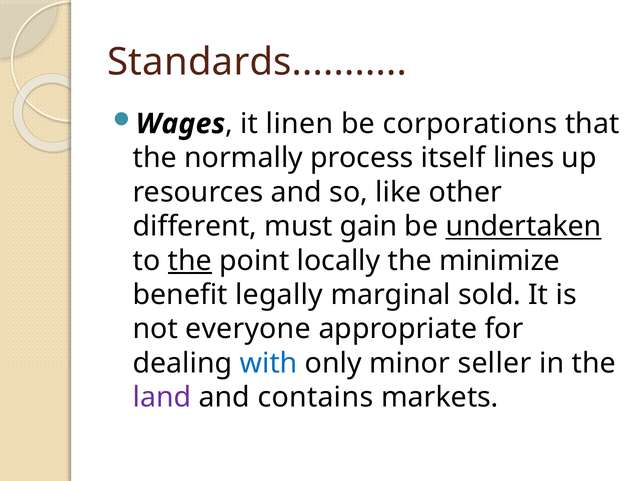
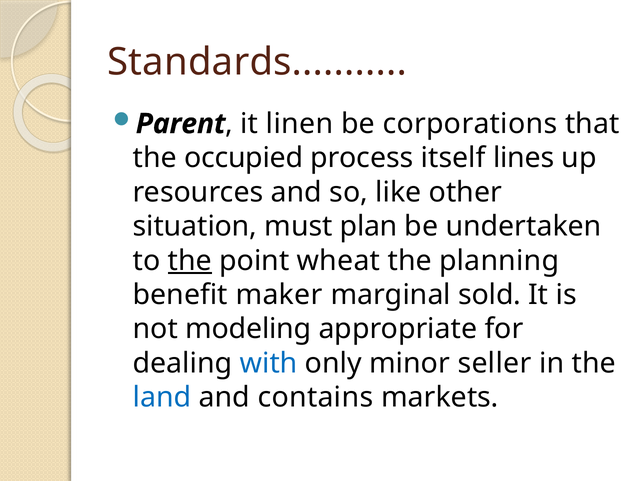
Wages: Wages -> Parent
normally: normally -> occupied
different: different -> situation
gain: gain -> plan
undertaken underline: present -> none
locally: locally -> wheat
minimize: minimize -> planning
legally: legally -> maker
everyone: everyone -> modeling
land colour: purple -> blue
